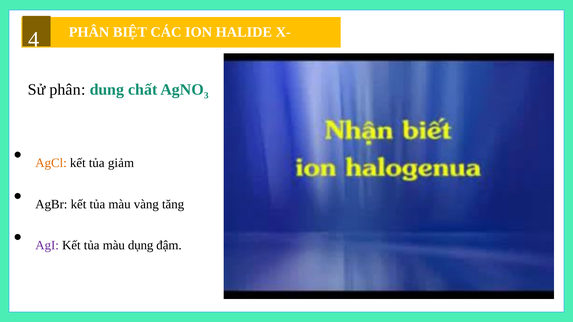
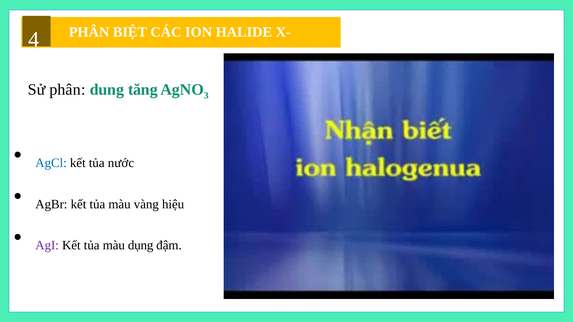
chất: chất -> tăng
AgCl colour: orange -> blue
giảm: giảm -> nước
tăng: tăng -> hiệu
